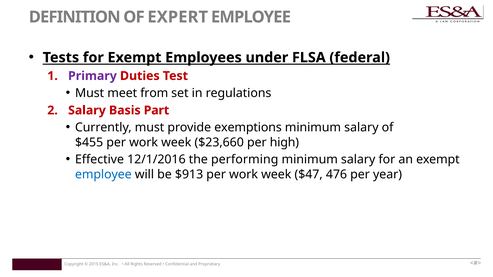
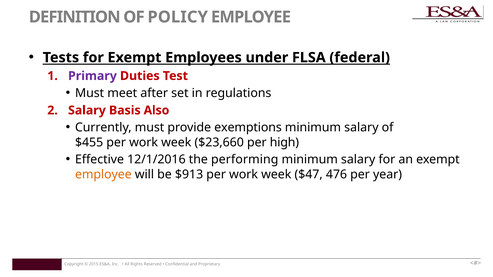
EXPERT: EXPERT -> POLICY
from: from -> after
Part: Part -> Also
employee at (103, 175) colour: blue -> orange
